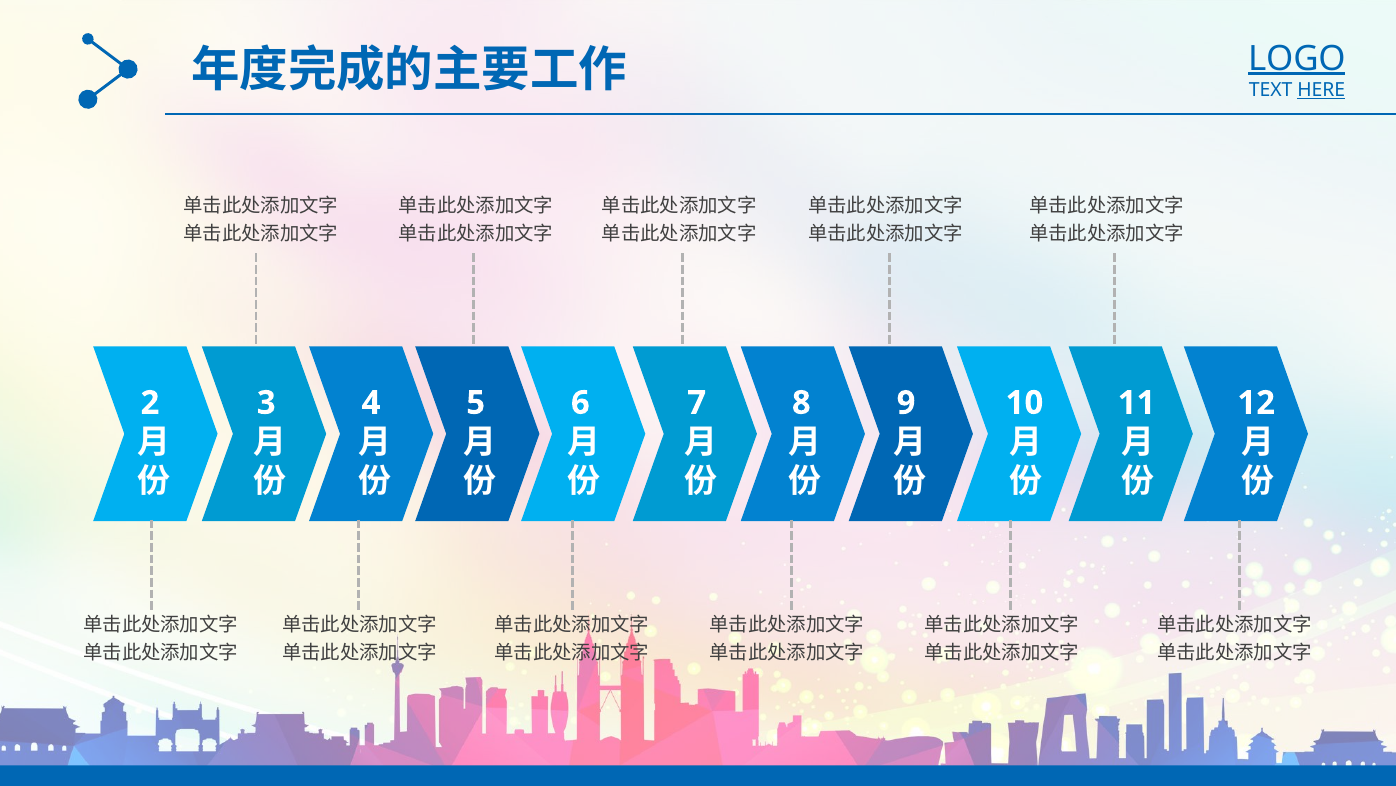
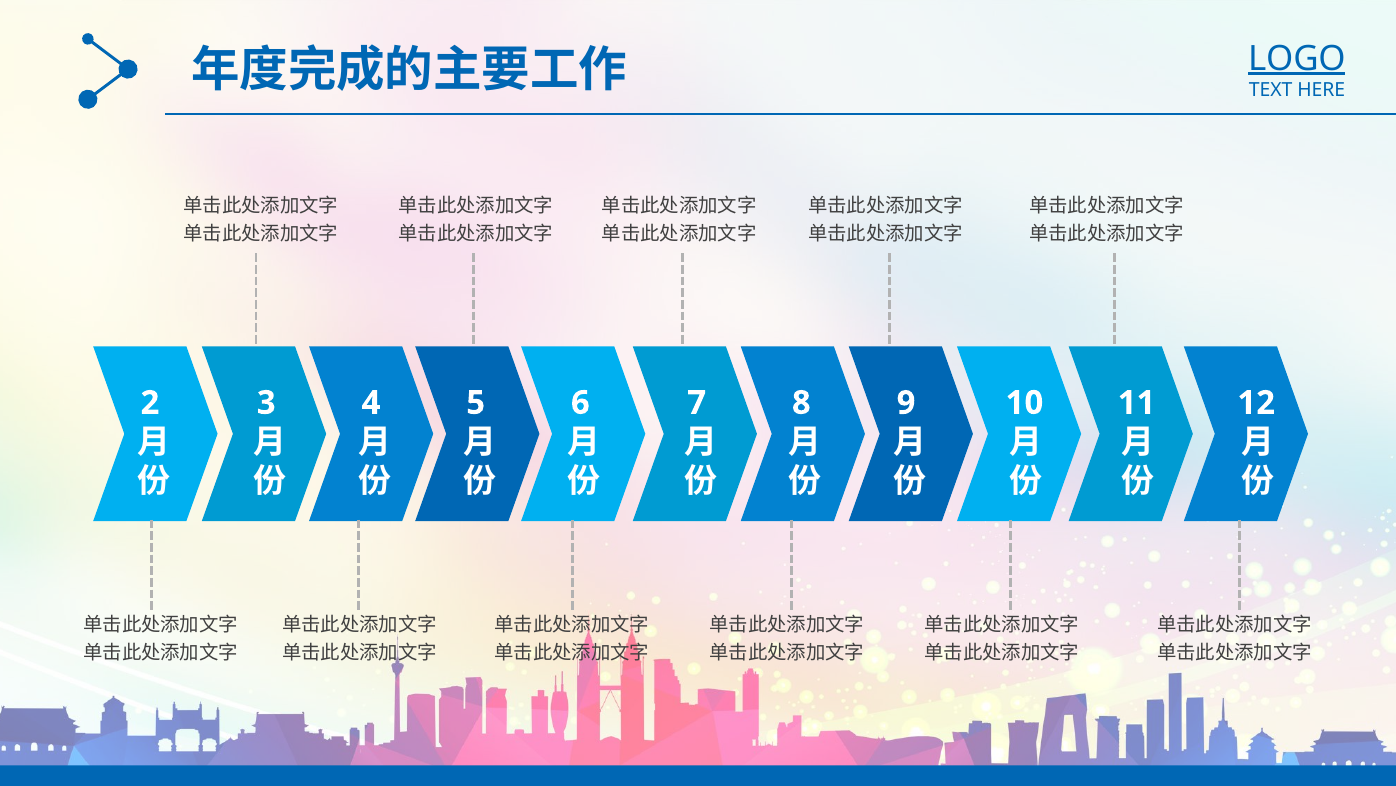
HERE underline: present -> none
